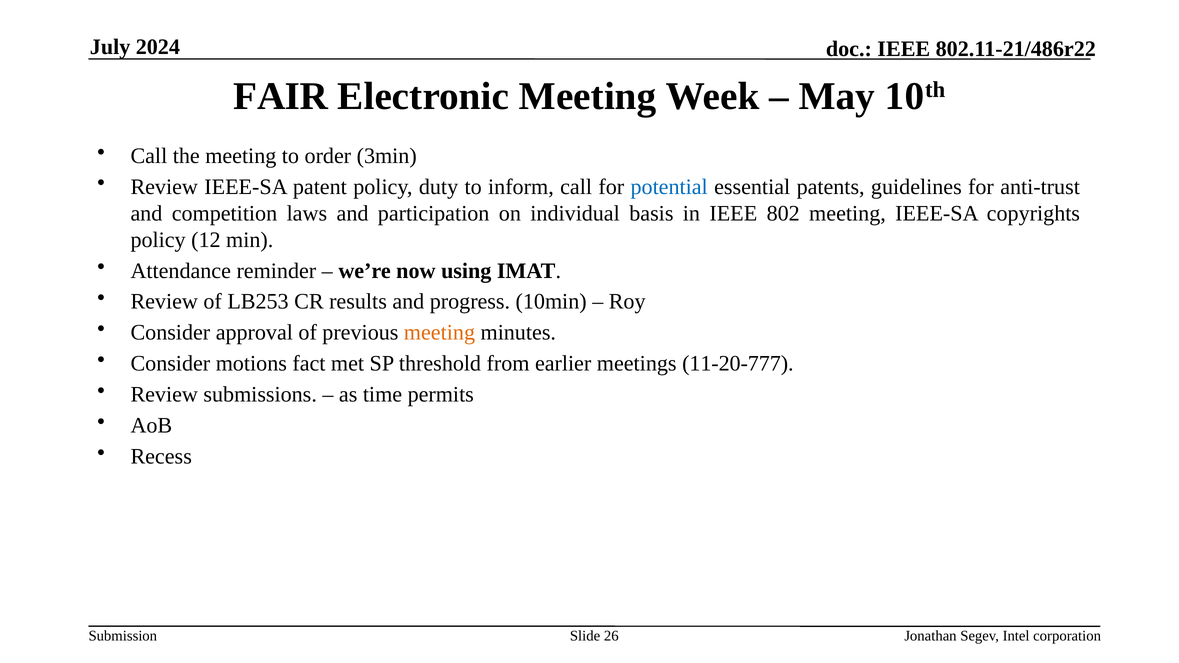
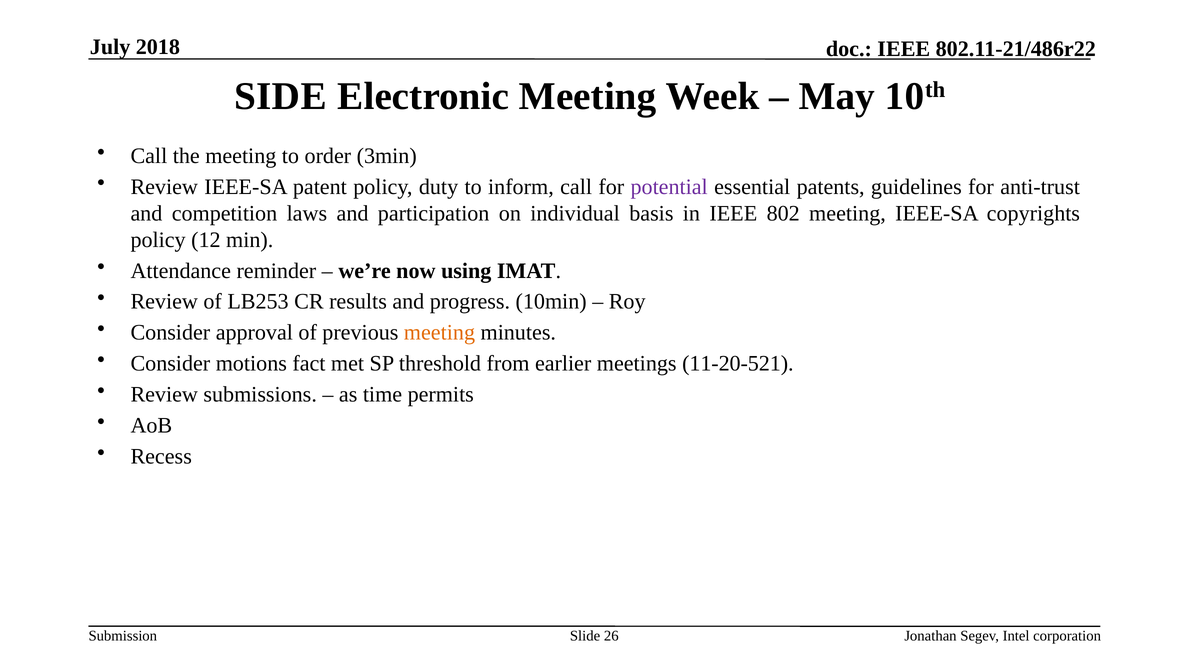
2024: 2024 -> 2018
FAIR: FAIR -> SIDE
potential colour: blue -> purple
11-20-777: 11-20-777 -> 11-20-521
